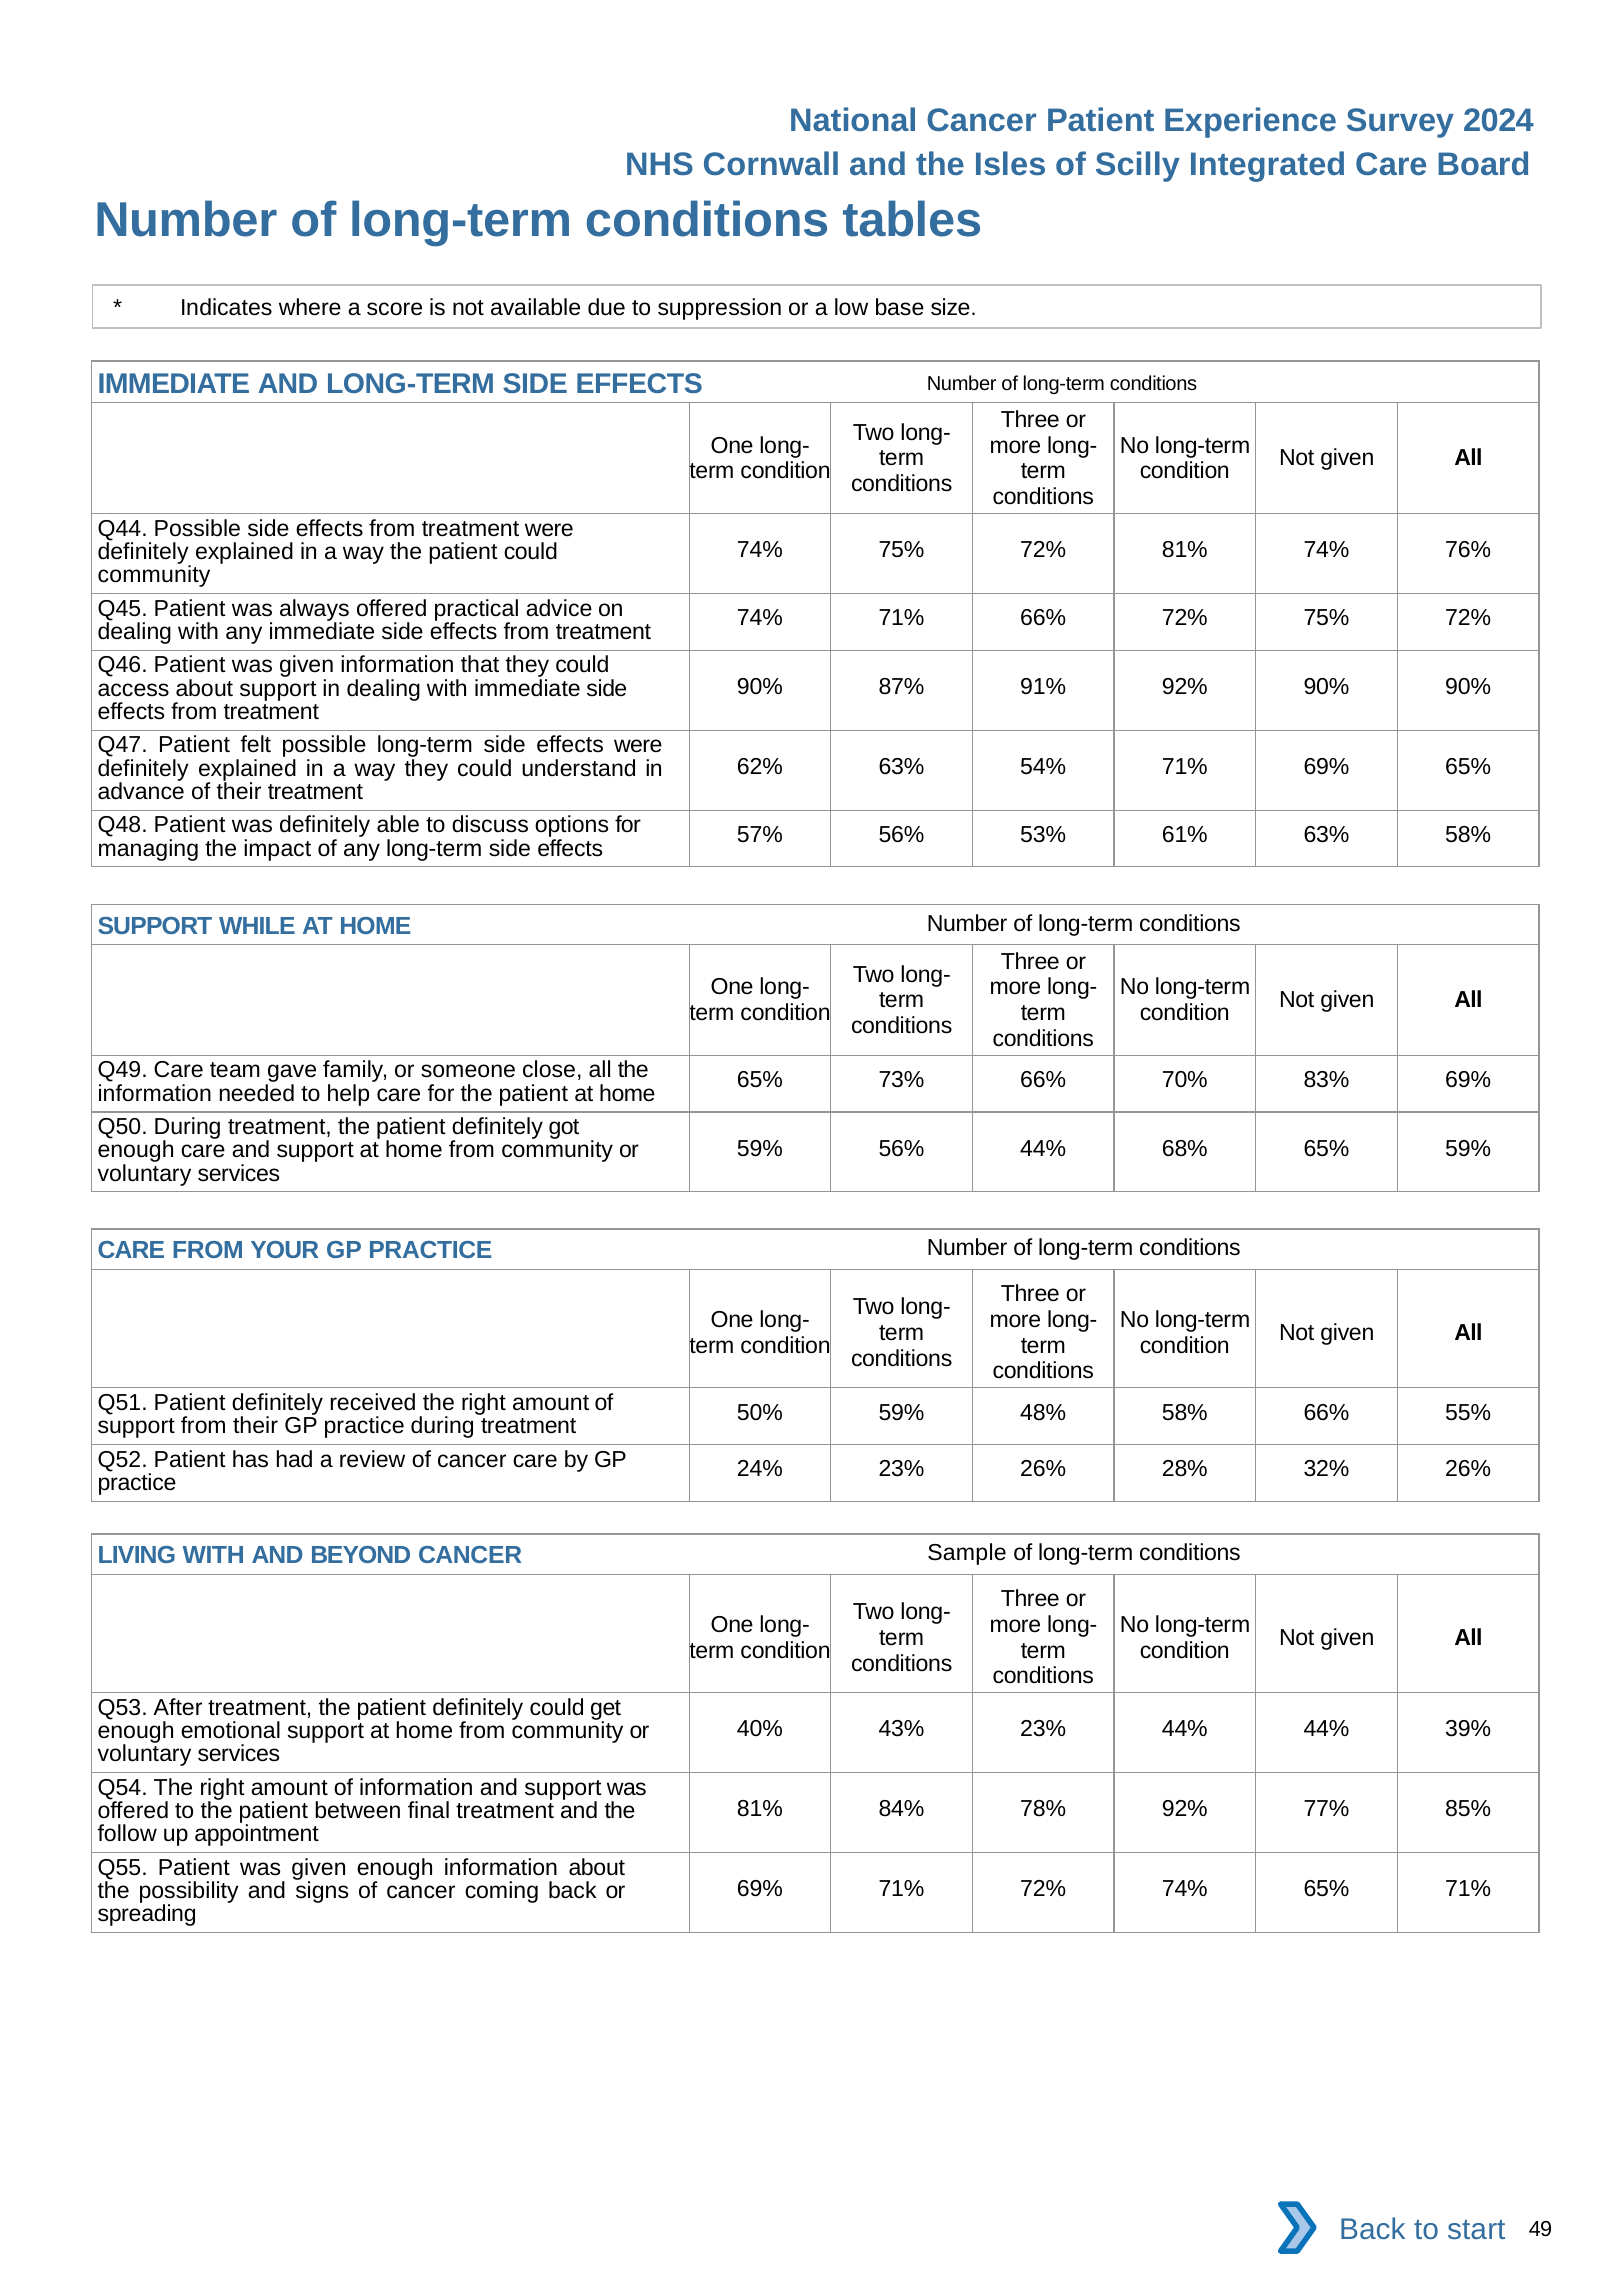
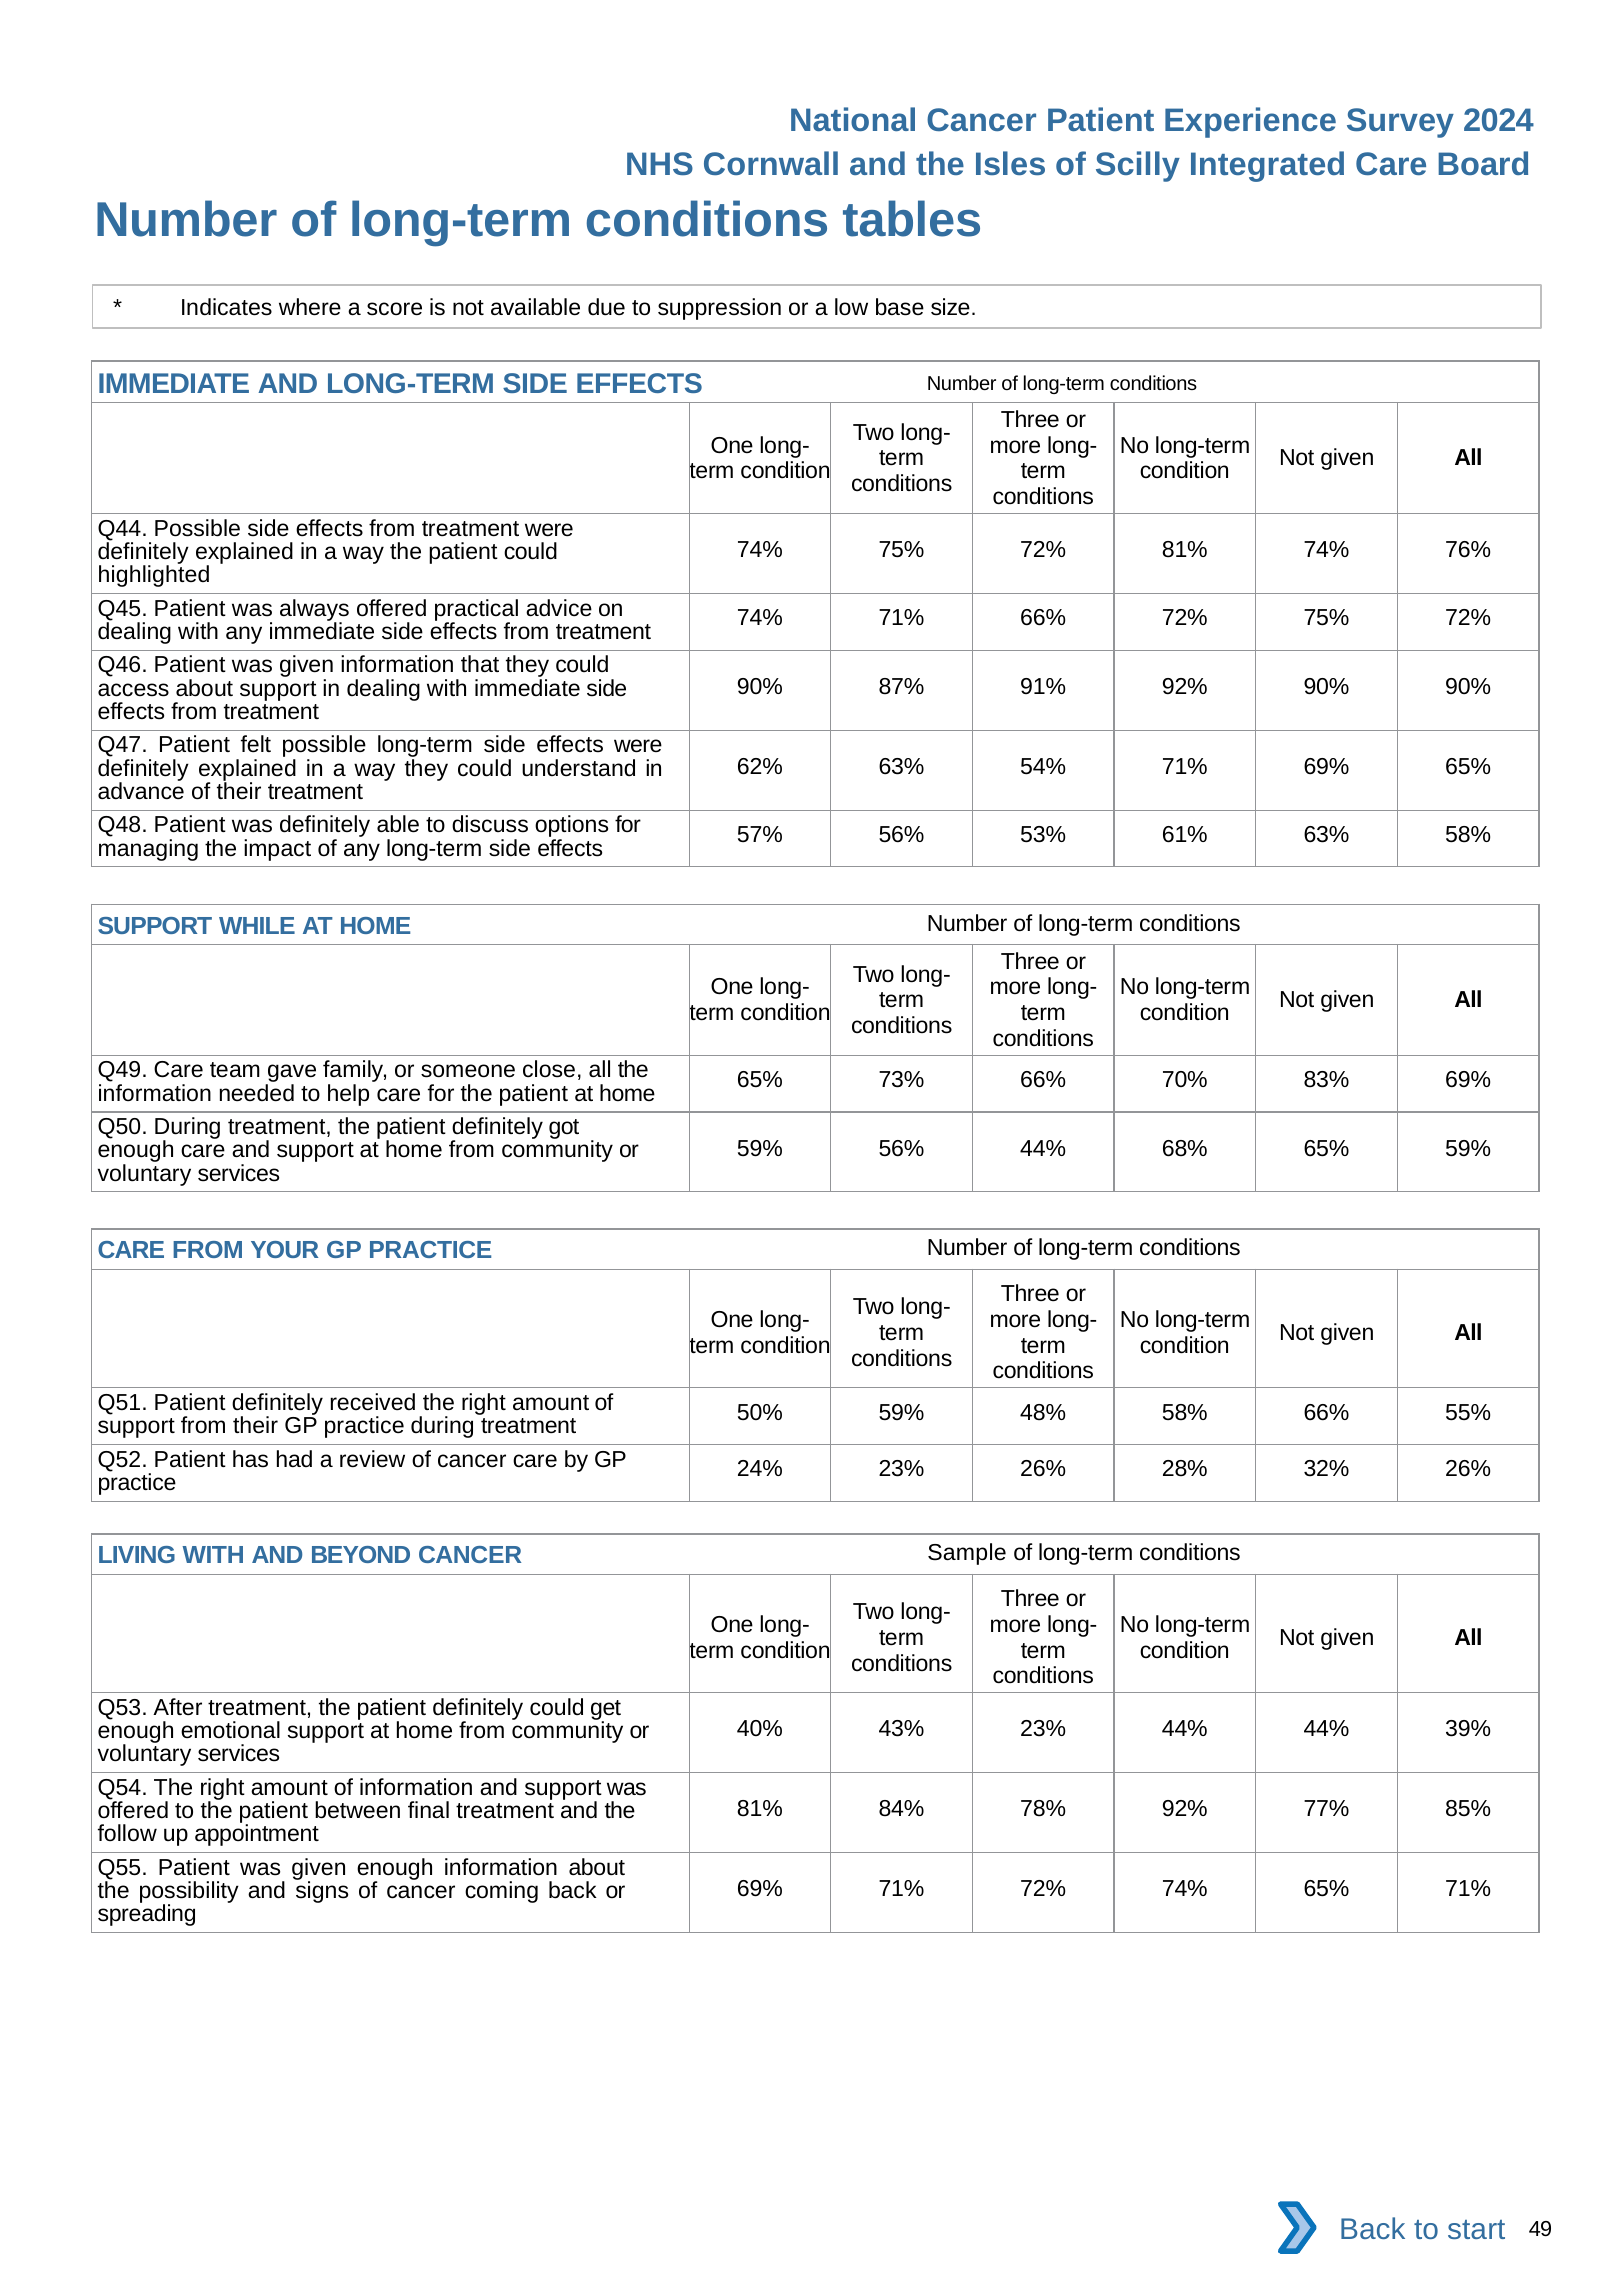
community at (154, 575): community -> highlighted
